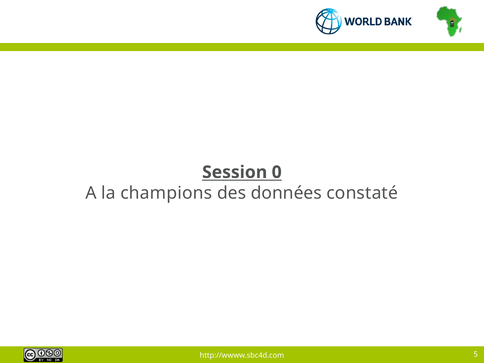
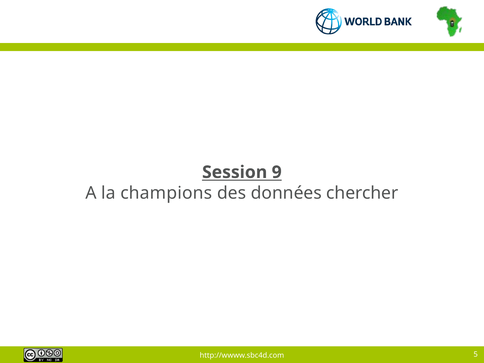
0: 0 -> 9
constaté: constaté -> chercher
